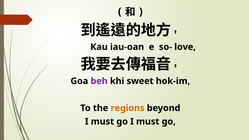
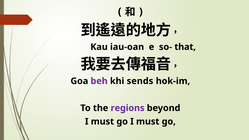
love: love -> that
sweet: sweet -> sends
regions colour: orange -> purple
